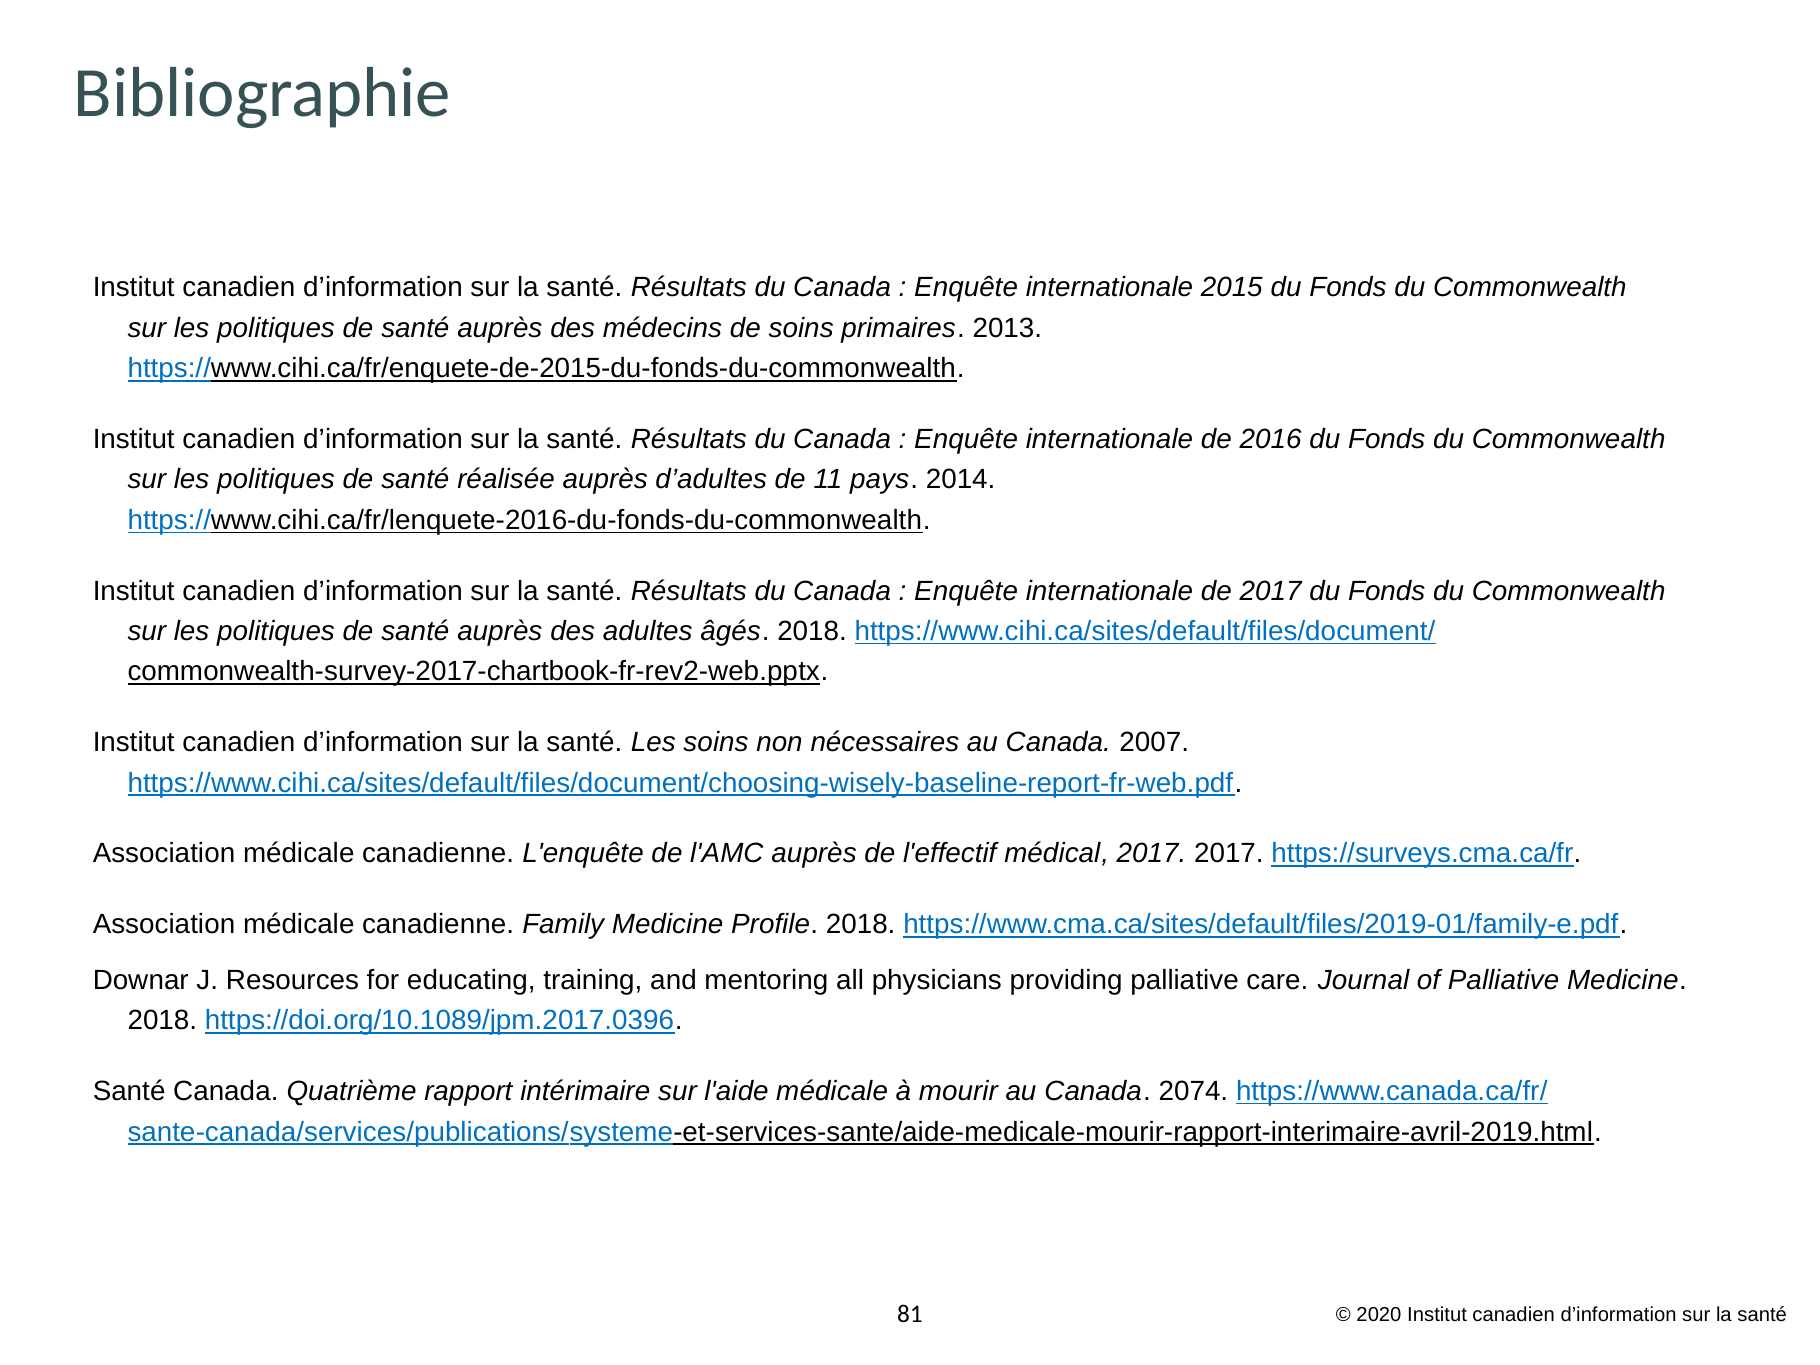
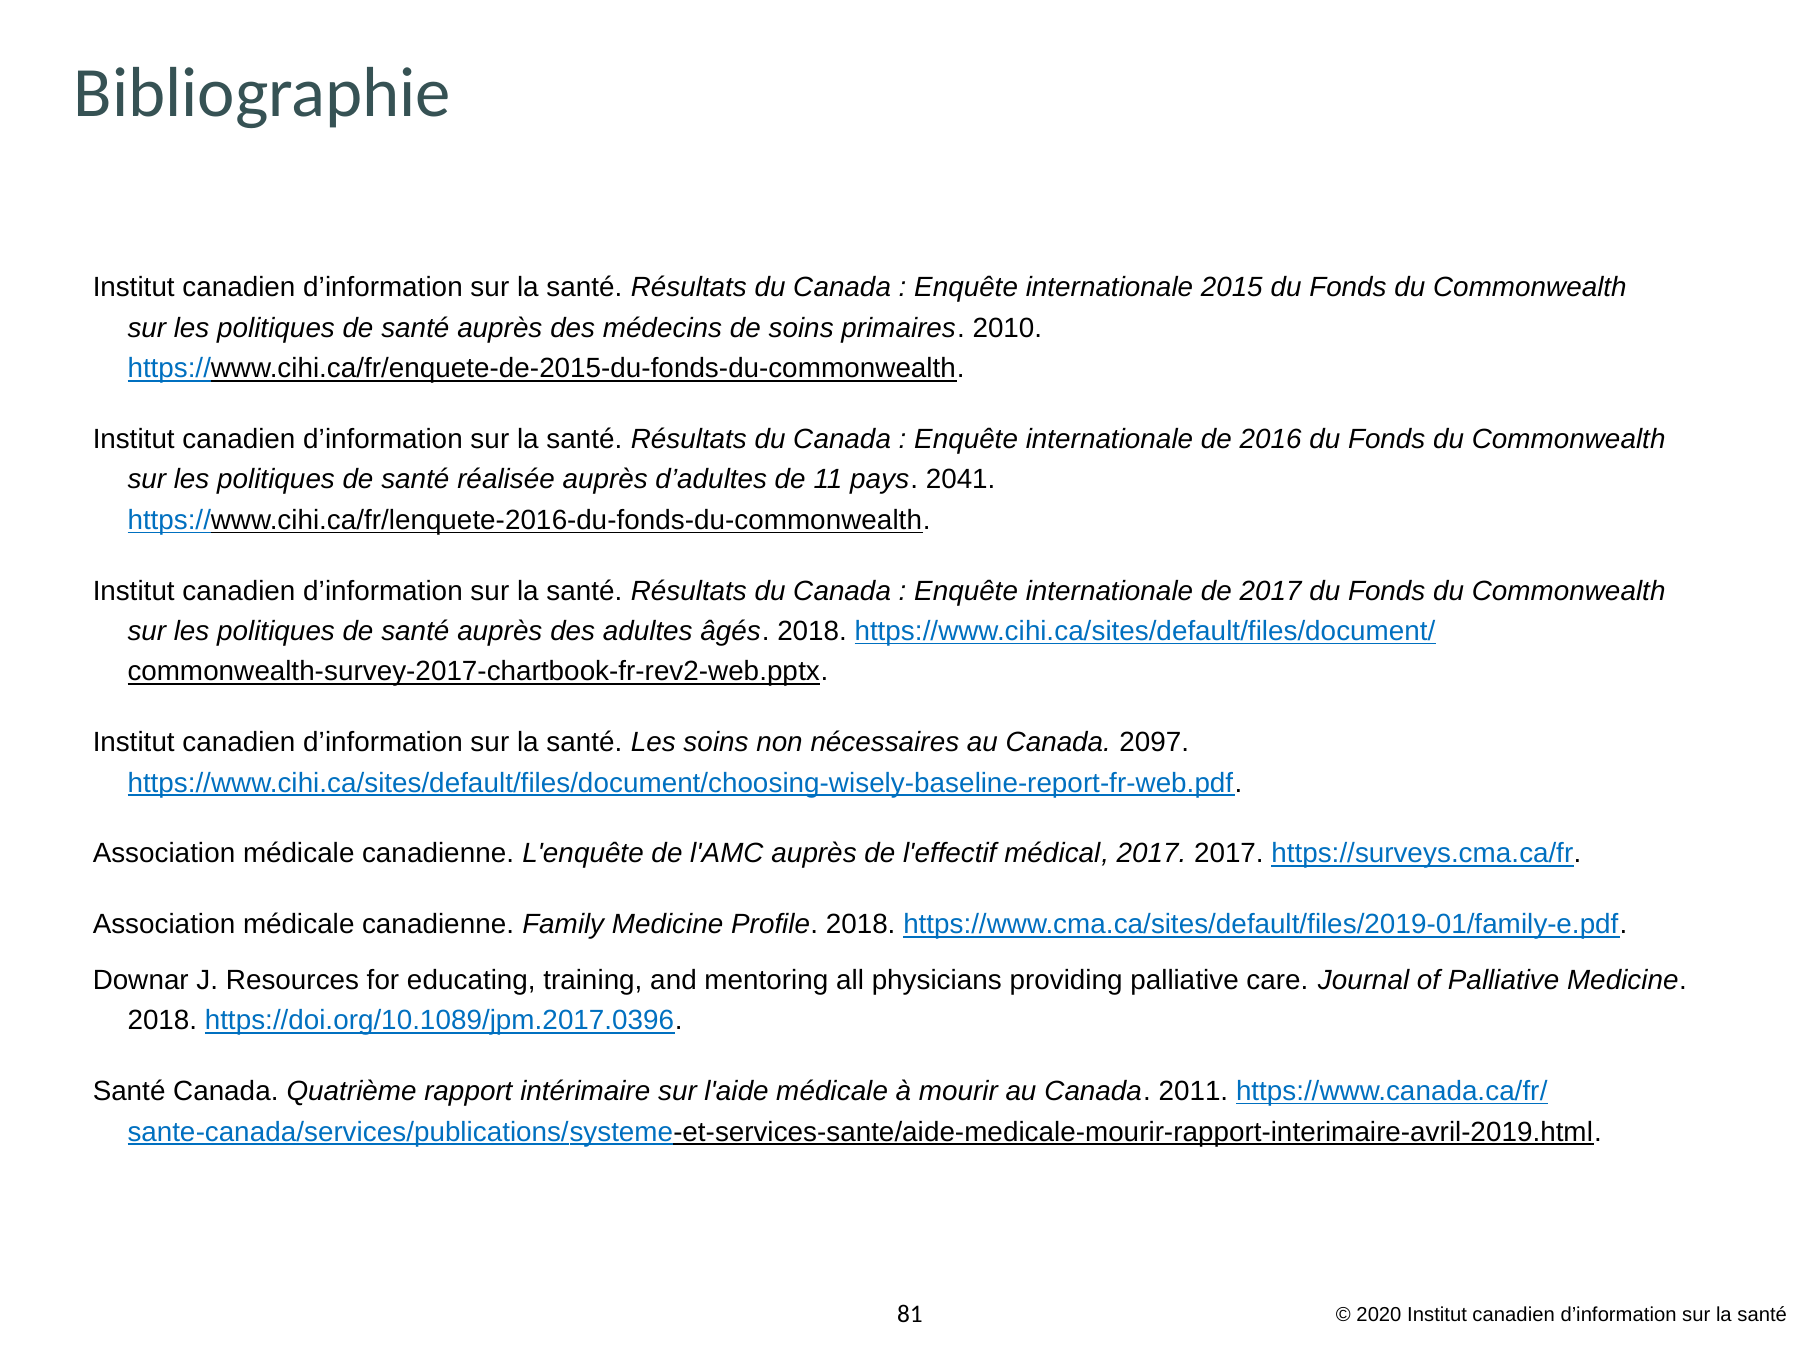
2013: 2013 -> 2010
2014: 2014 -> 2041
2007: 2007 -> 2097
2074: 2074 -> 2011
